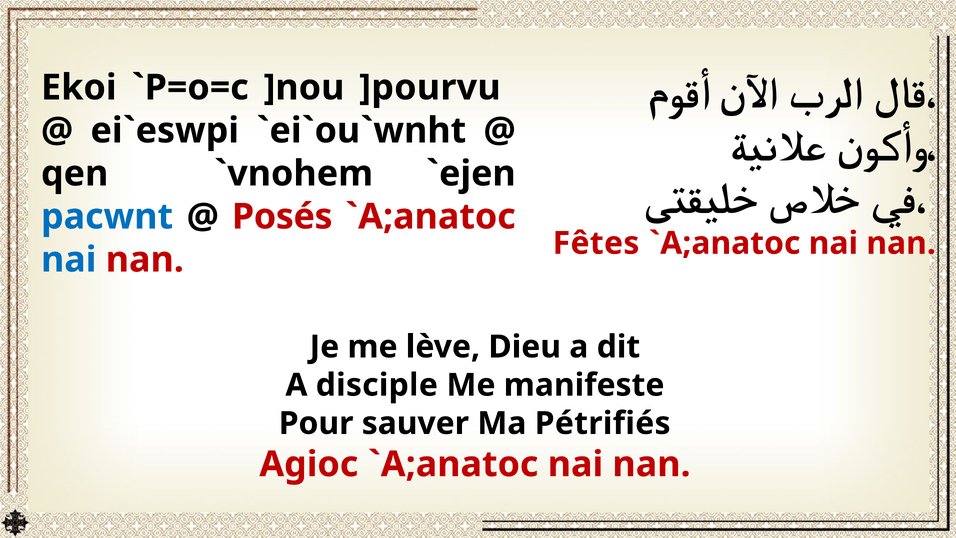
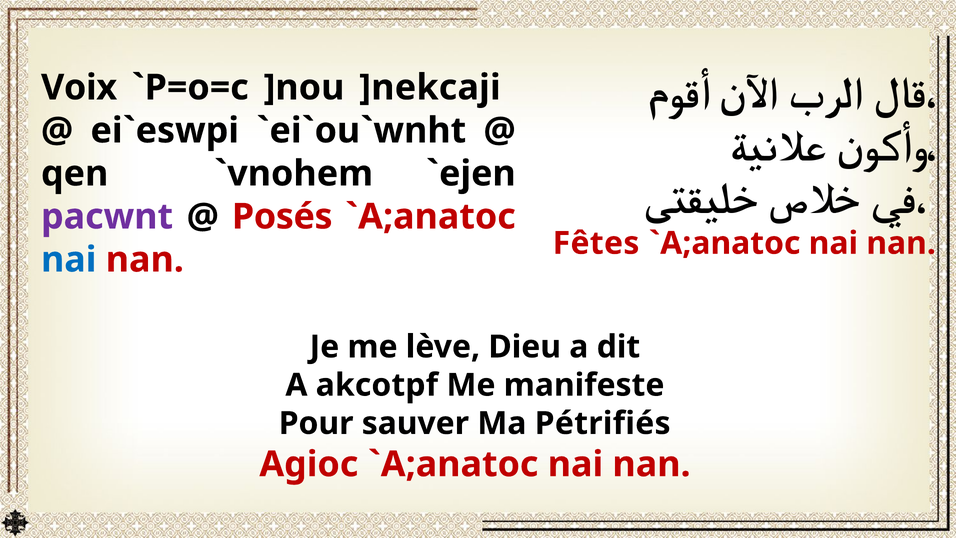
Ekoi: Ekoi -> Voix
]pourvu: ]pourvu -> ]nekcaji
pacwnt colour: blue -> purple
disciple: disciple -> akcotpf
